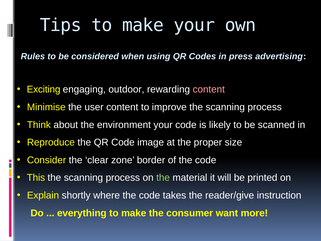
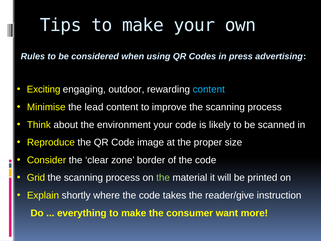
content at (209, 89) colour: pink -> light blue
user: user -> lead
This: This -> Grid
